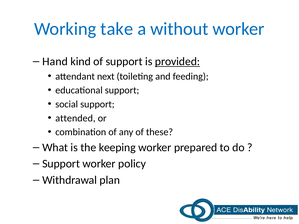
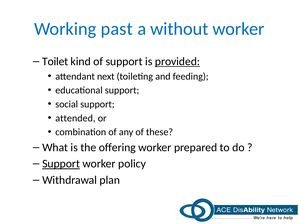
take: take -> past
Hand: Hand -> Toilet
keeping: keeping -> offering
Support at (61, 164) underline: none -> present
